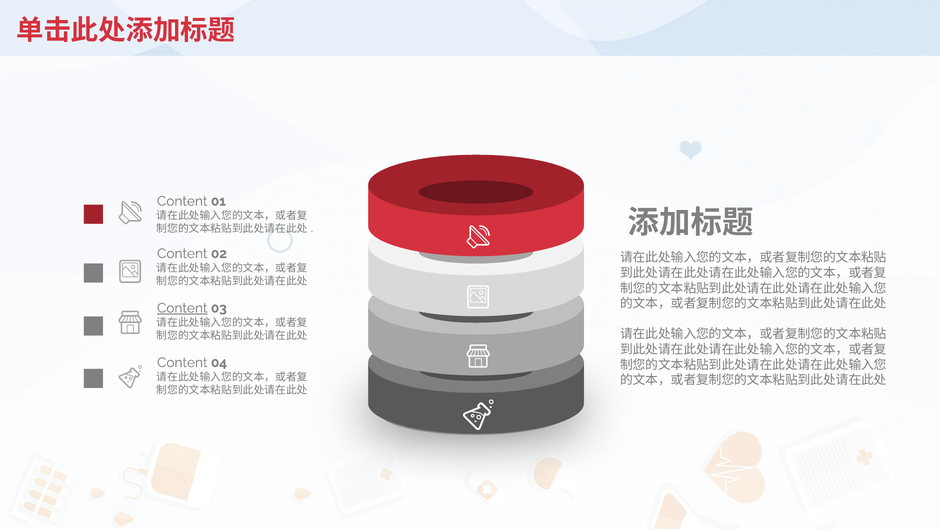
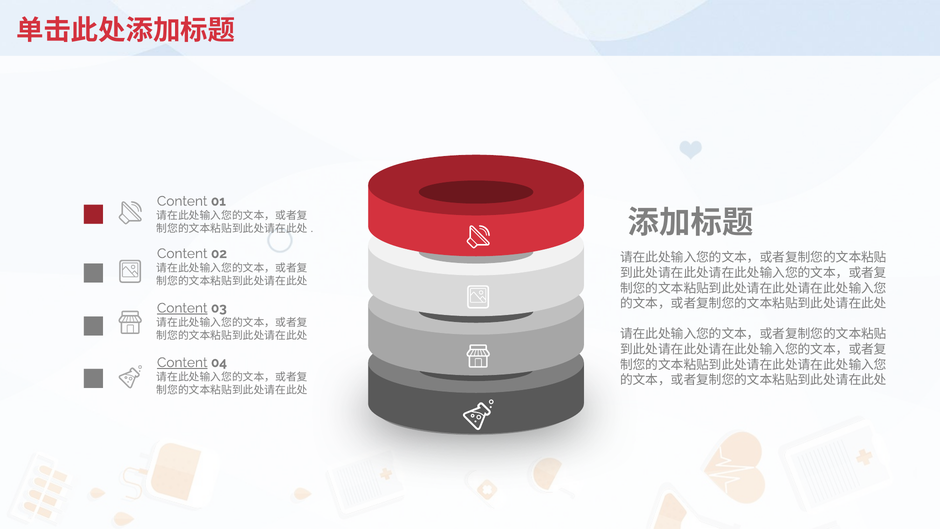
Content at (182, 362) underline: none -> present
